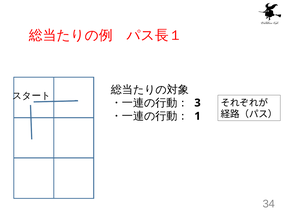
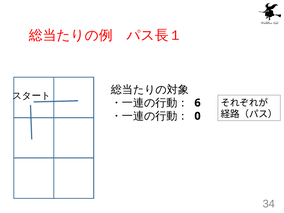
3: 3 -> 6
1: 1 -> 0
